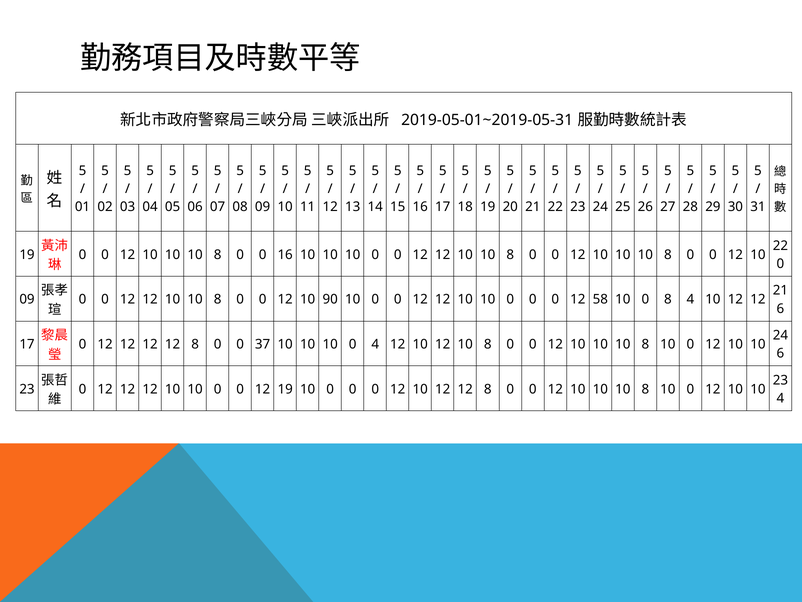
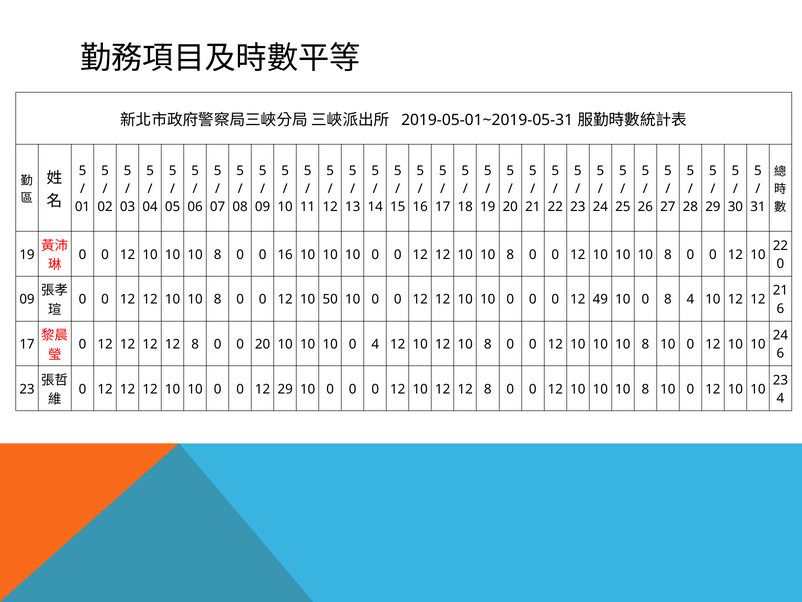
90: 90 -> 50
58: 58 -> 49
0 37: 37 -> 20
12 19: 19 -> 29
